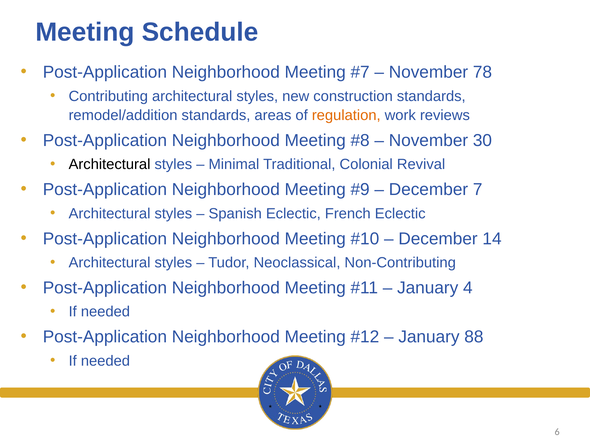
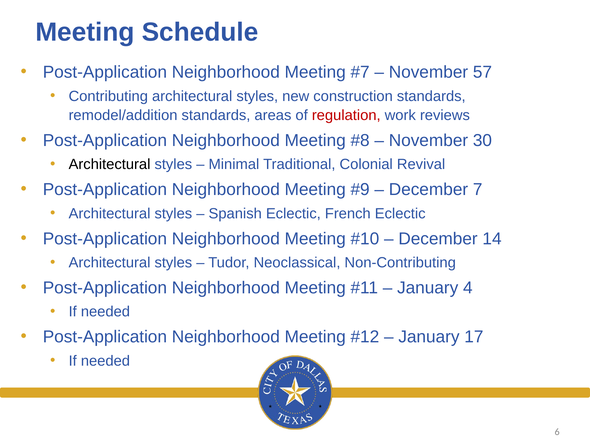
78: 78 -> 57
regulation colour: orange -> red
88: 88 -> 17
